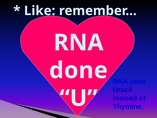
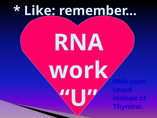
done: done -> work
